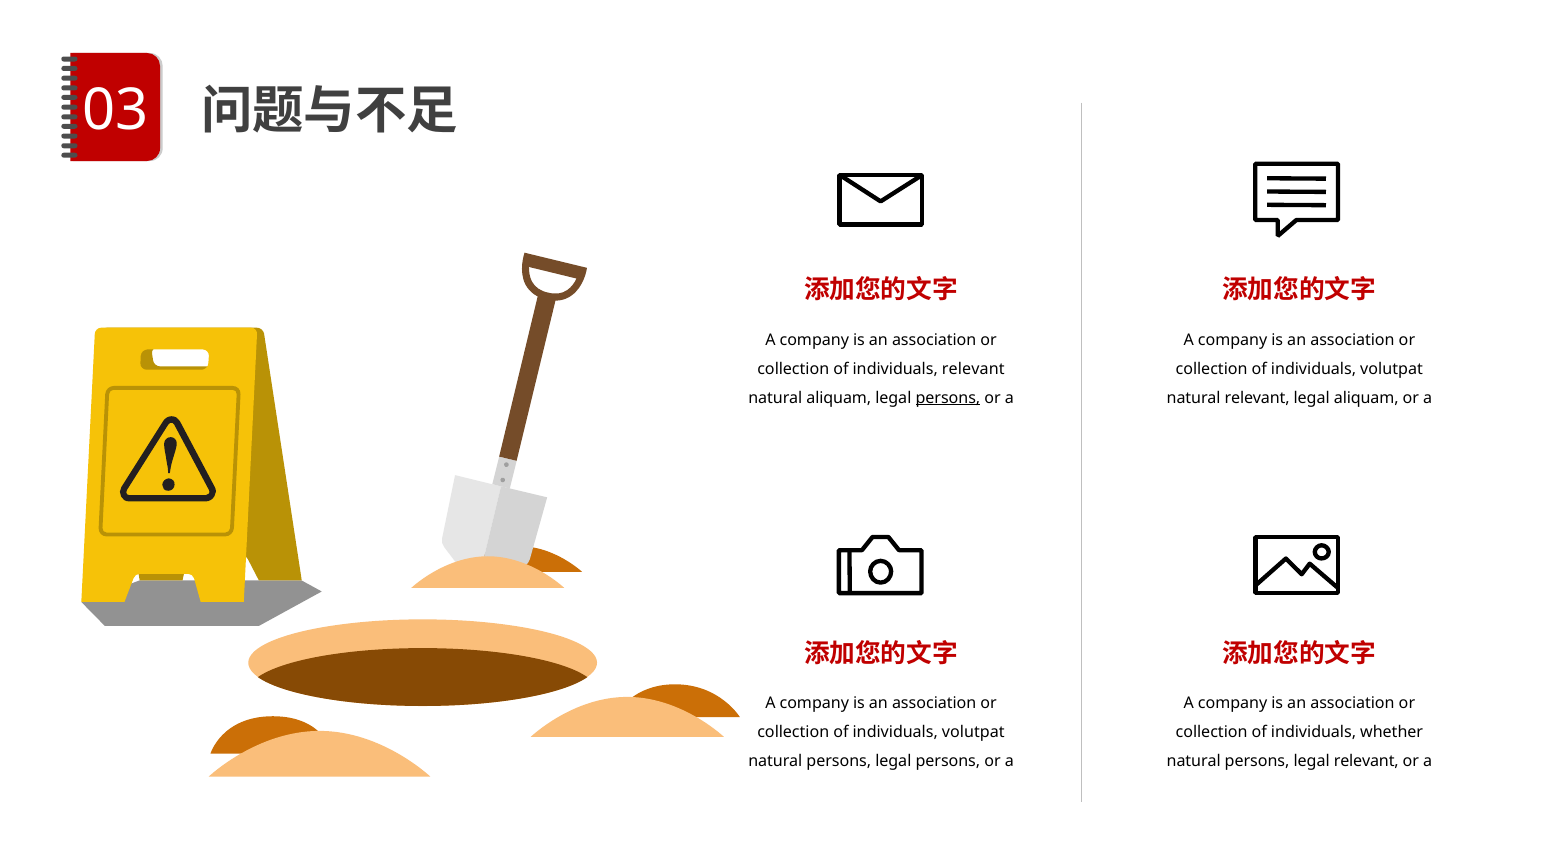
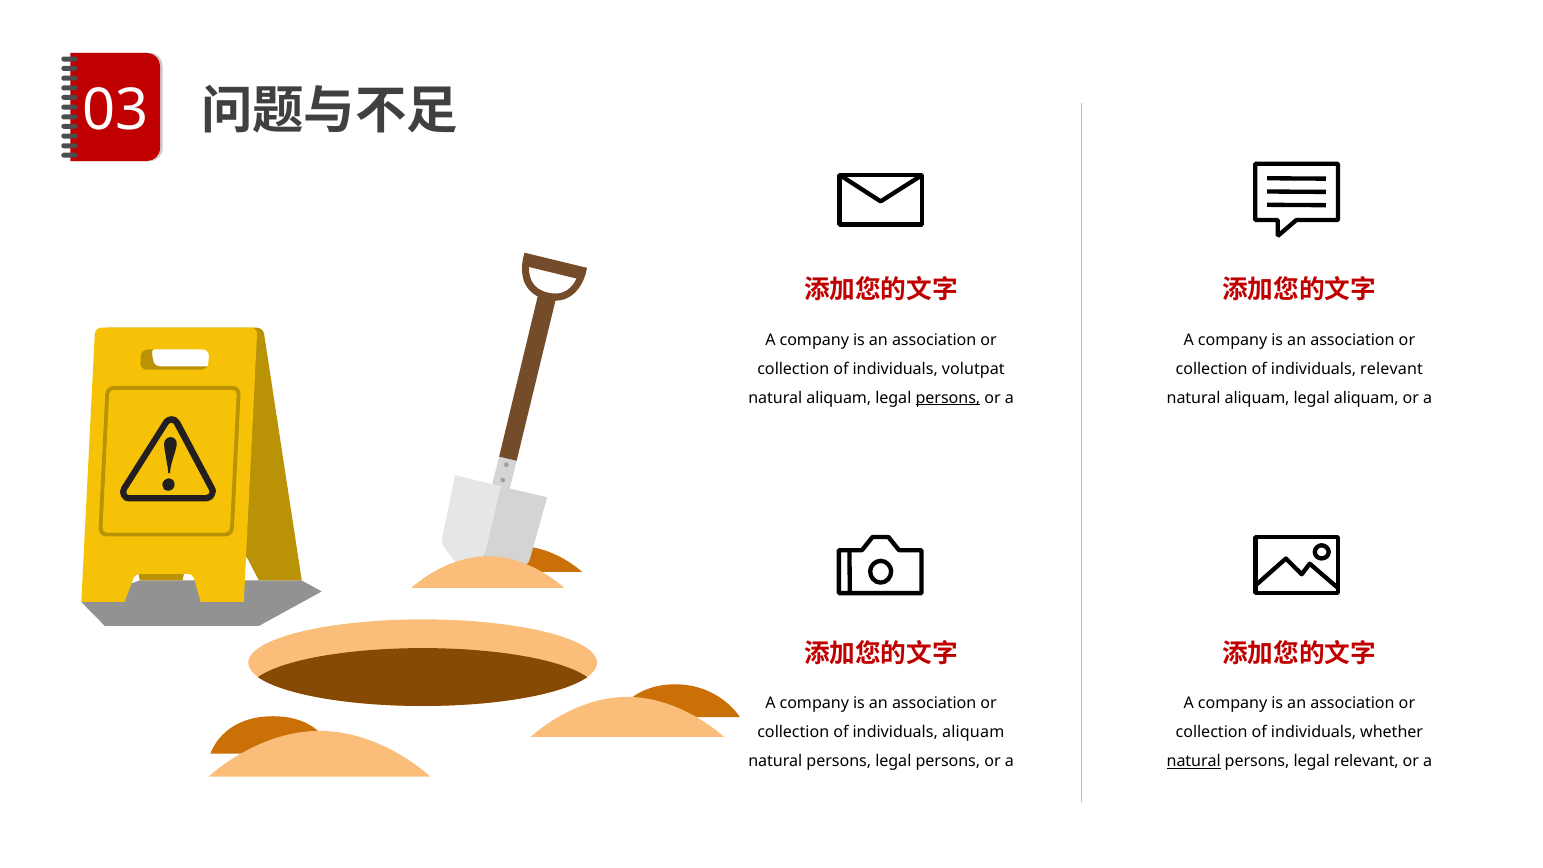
individuals relevant: relevant -> volutpat
volutpat at (1392, 369): volutpat -> relevant
relevant at (1257, 398): relevant -> aliquam
volutpat at (973, 732): volutpat -> aliquam
natural at (1194, 761) underline: none -> present
